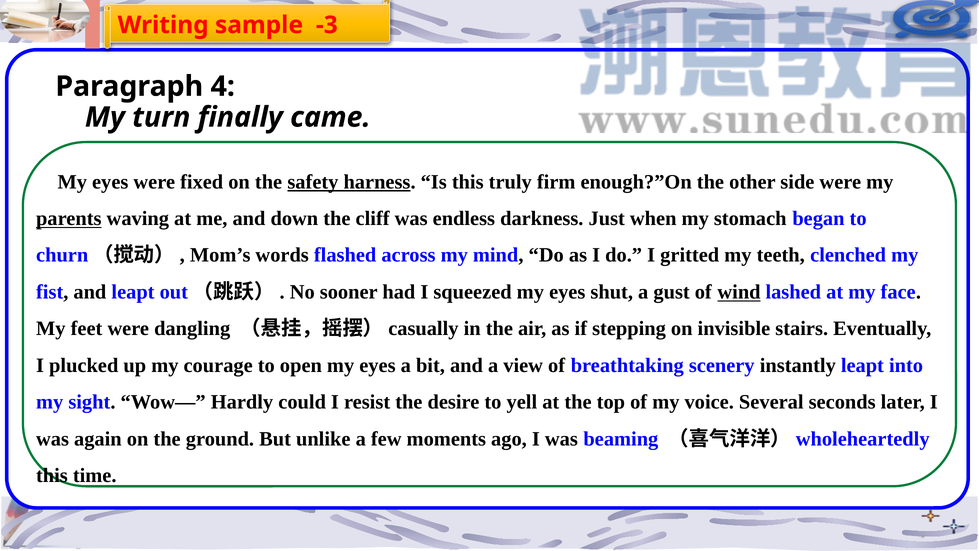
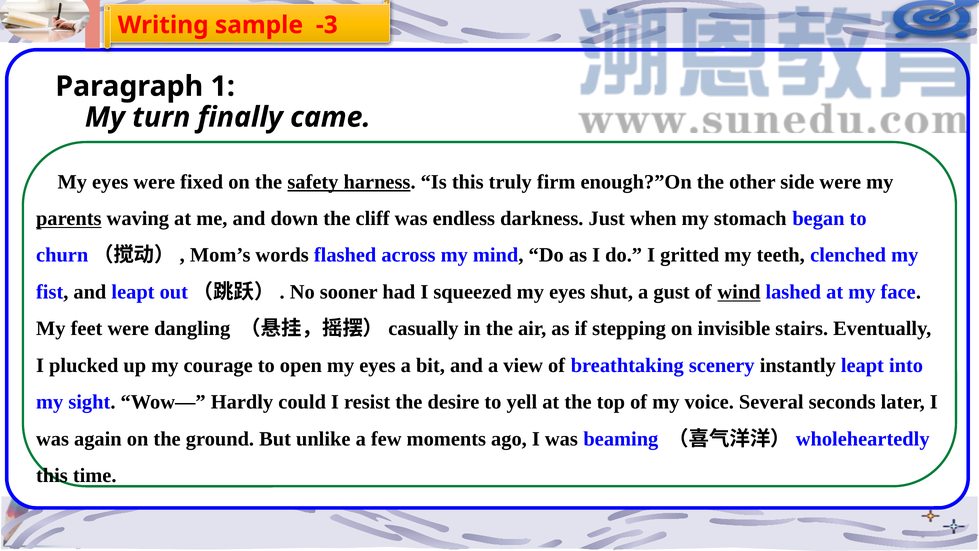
4: 4 -> 1
